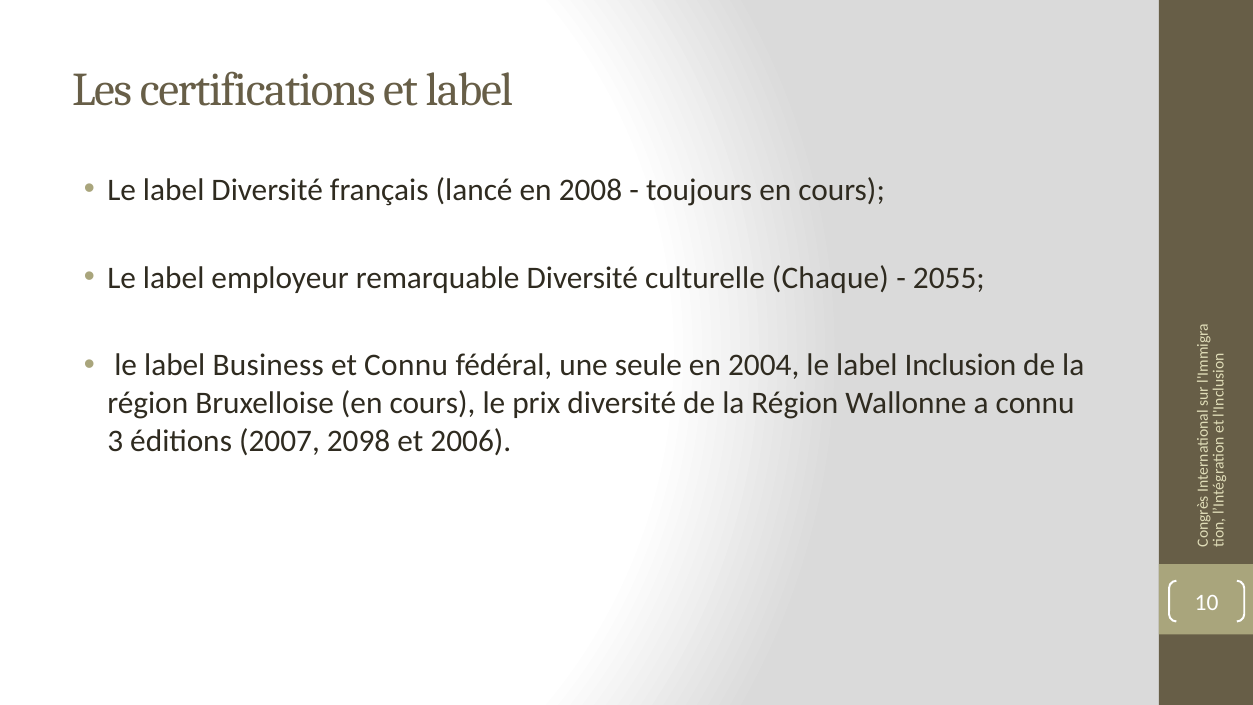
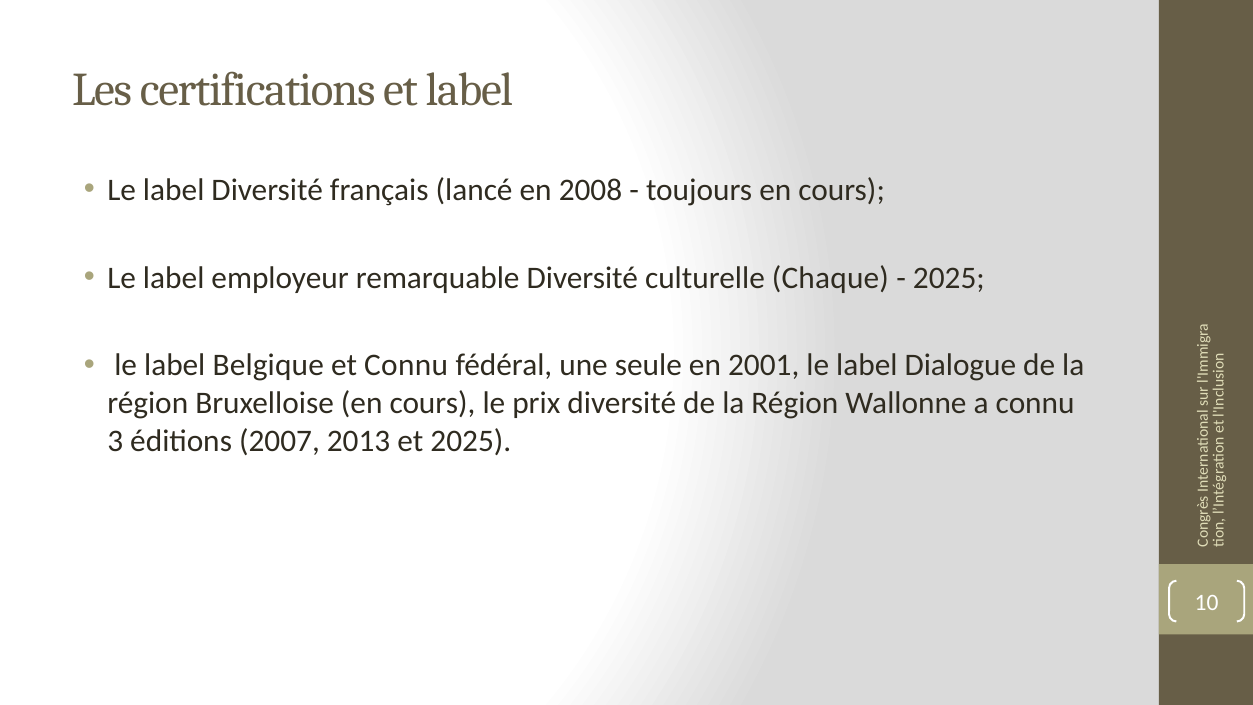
2055 at (949, 278): 2055 -> 2025
Business: Business -> Belgique
2004: 2004 -> 2001
Inclusion: Inclusion -> Dialogue
2098: 2098 -> 2013
et 2006: 2006 -> 2025
